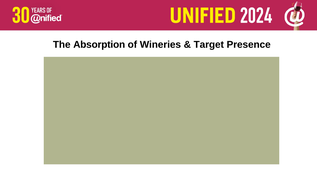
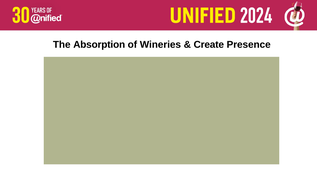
Target: Target -> Create
